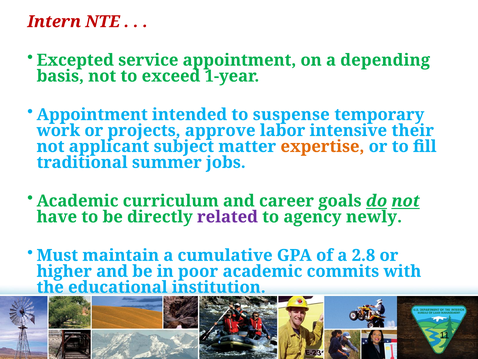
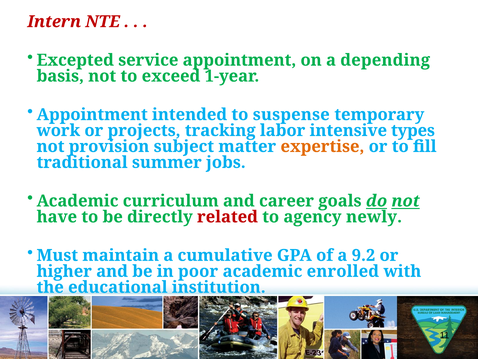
approve: approve -> tracking
their: their -> types
applicant: applicant -> provision
related colour: purple -> red
2.8: 2.8 -> 9.2
commits: commits -> enrolled
